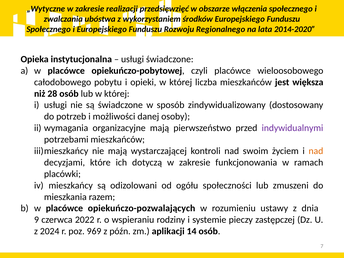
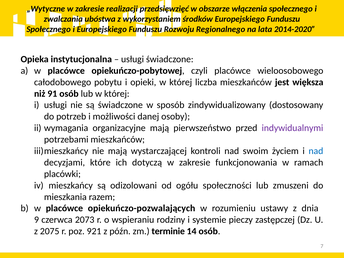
28: 28 -> 91
nad at (316, 151) colour: orange -> blue
2022: 2022 -> 2073
2024: 2024 -> 2075
969: 969 -> 921
aplikacji: aplikacji -> terminie
